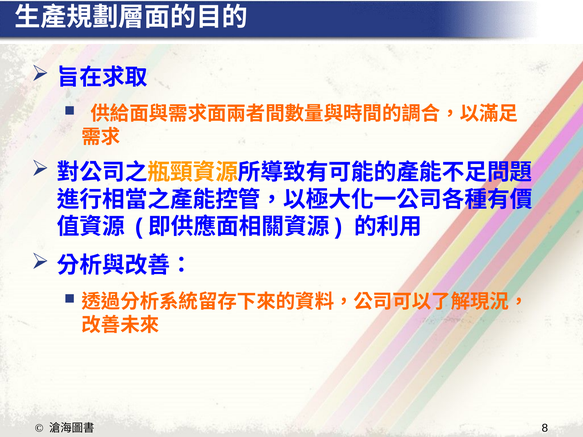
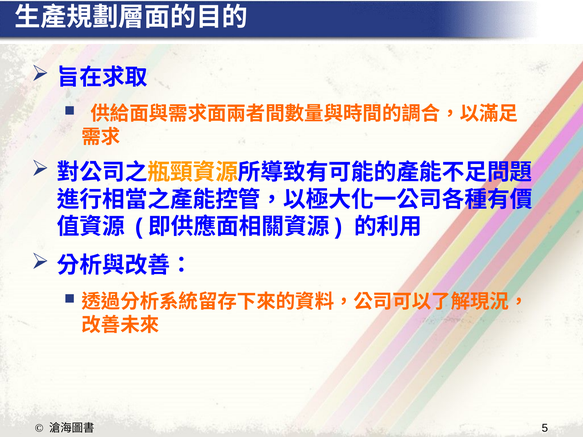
8: 8 -> 5
